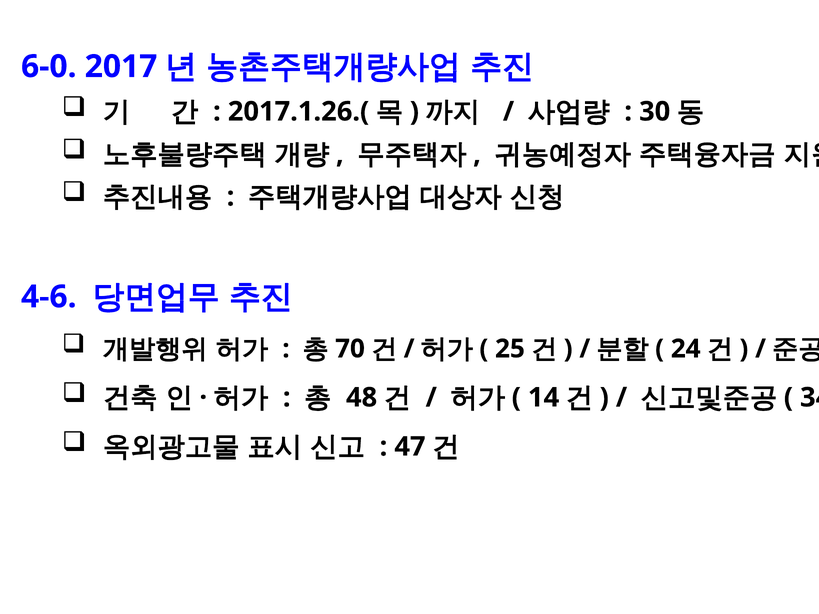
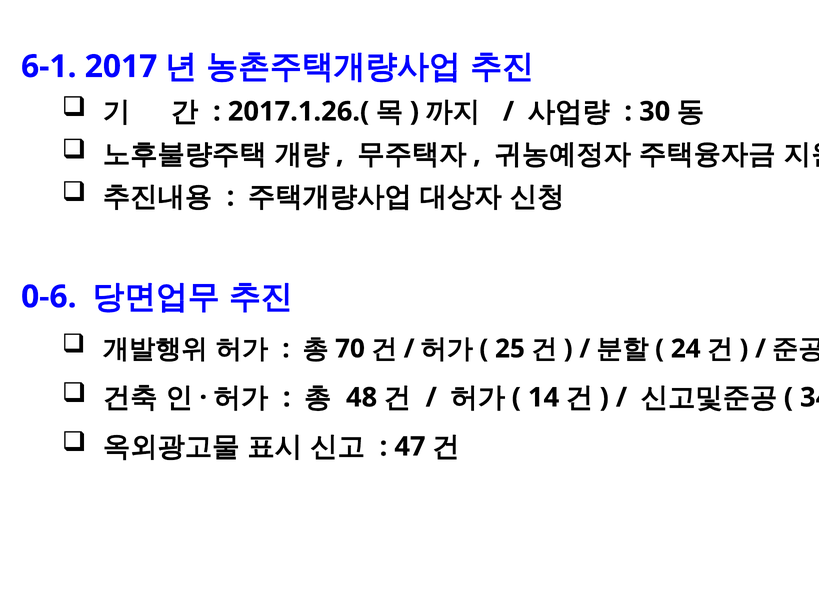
6-0: 6-0 -> 6-1
4-6: 4-6 -> 0-6
